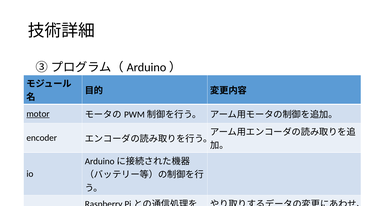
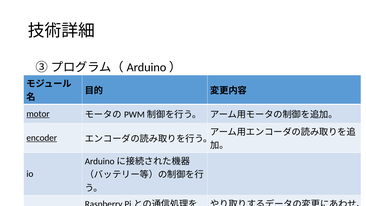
encoder at (42, 138) underline: none -> present
